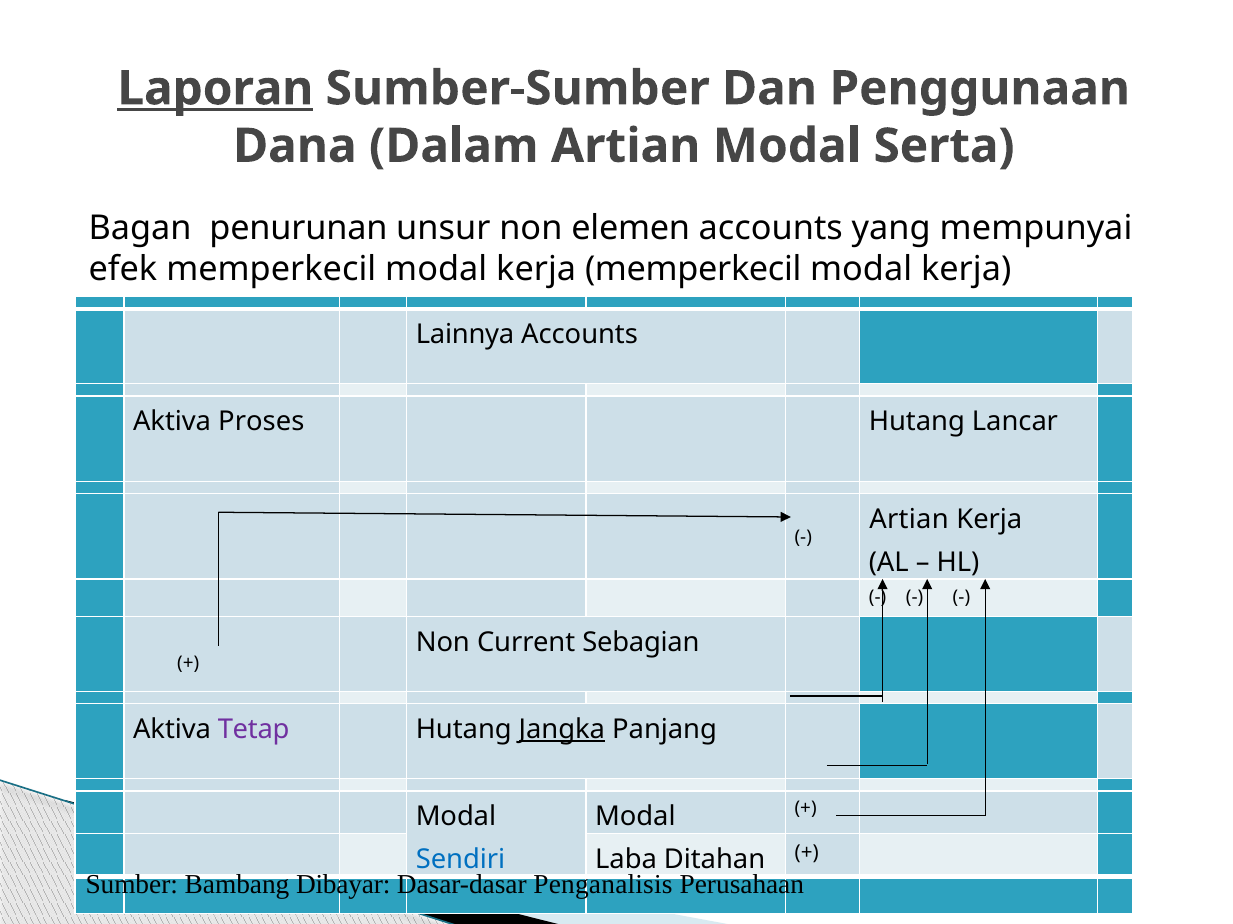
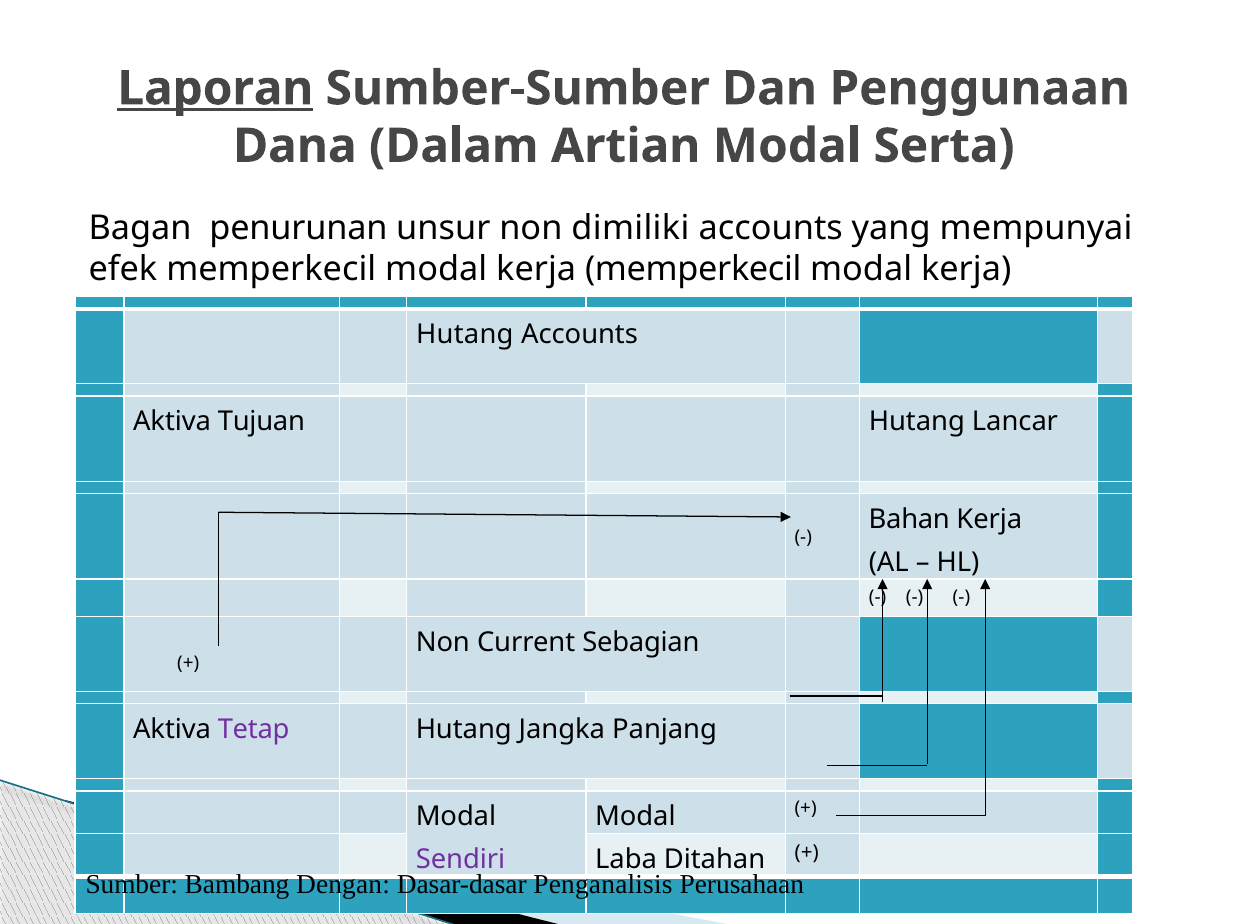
elemen: elemen -> dimiliki
Lainnya at (465, 335): Lainnya -> Hutang
Proses: Proses -> Tujuan
Artian at (909, 520): Artian -> Bahan
Jangka underline: present -> none
Sendiri colour: blue -> purple
Dibayar: Dibayar -> Dengan
